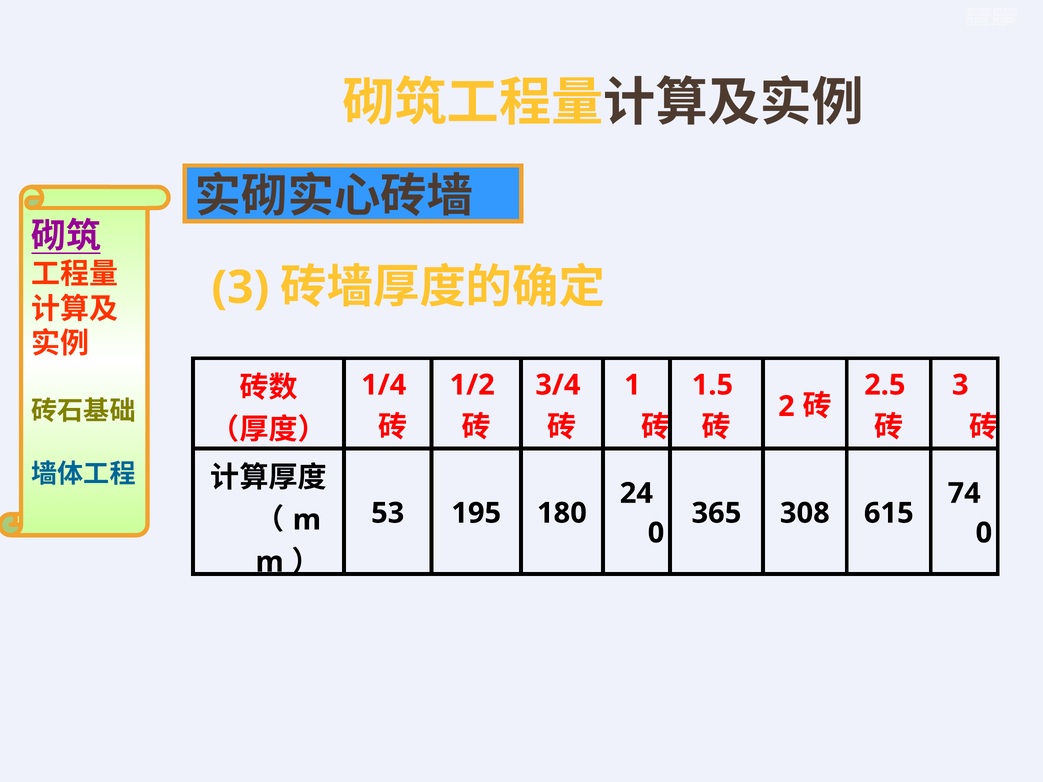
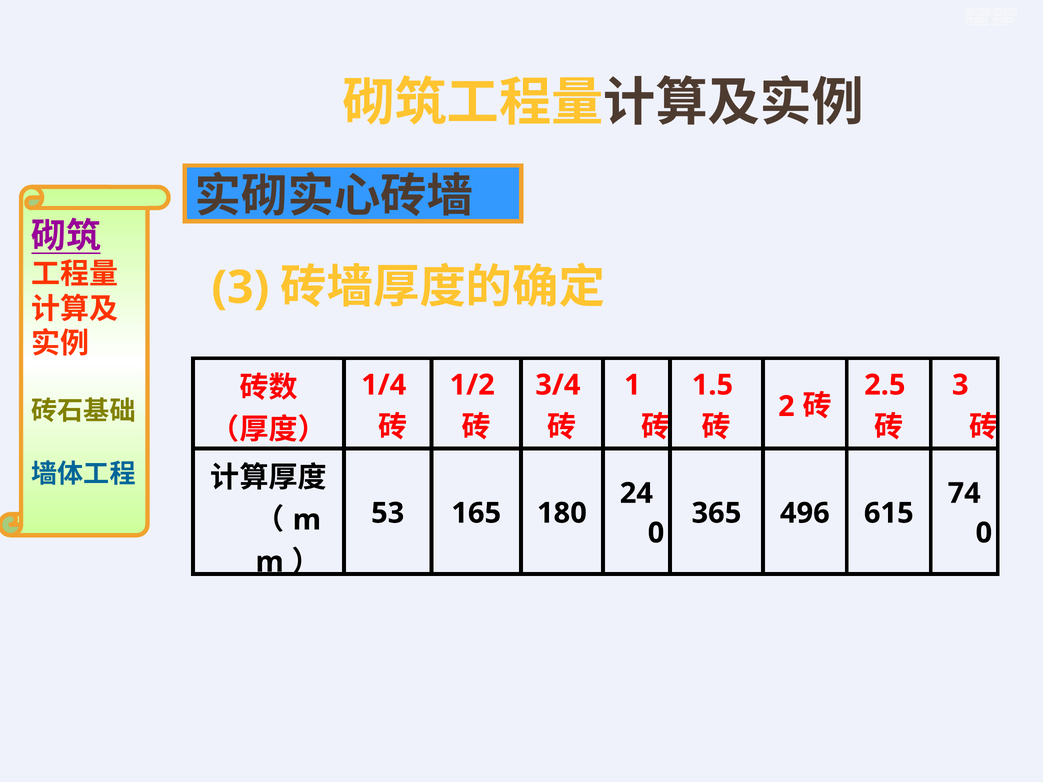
195: 195 -> 165
308: 308 -> 496
